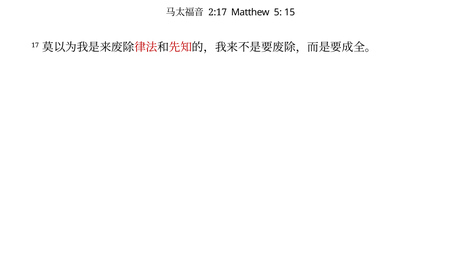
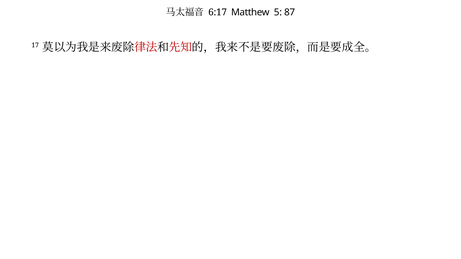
2:17: 2:17 -> 6:17
15: 15 -> 87
